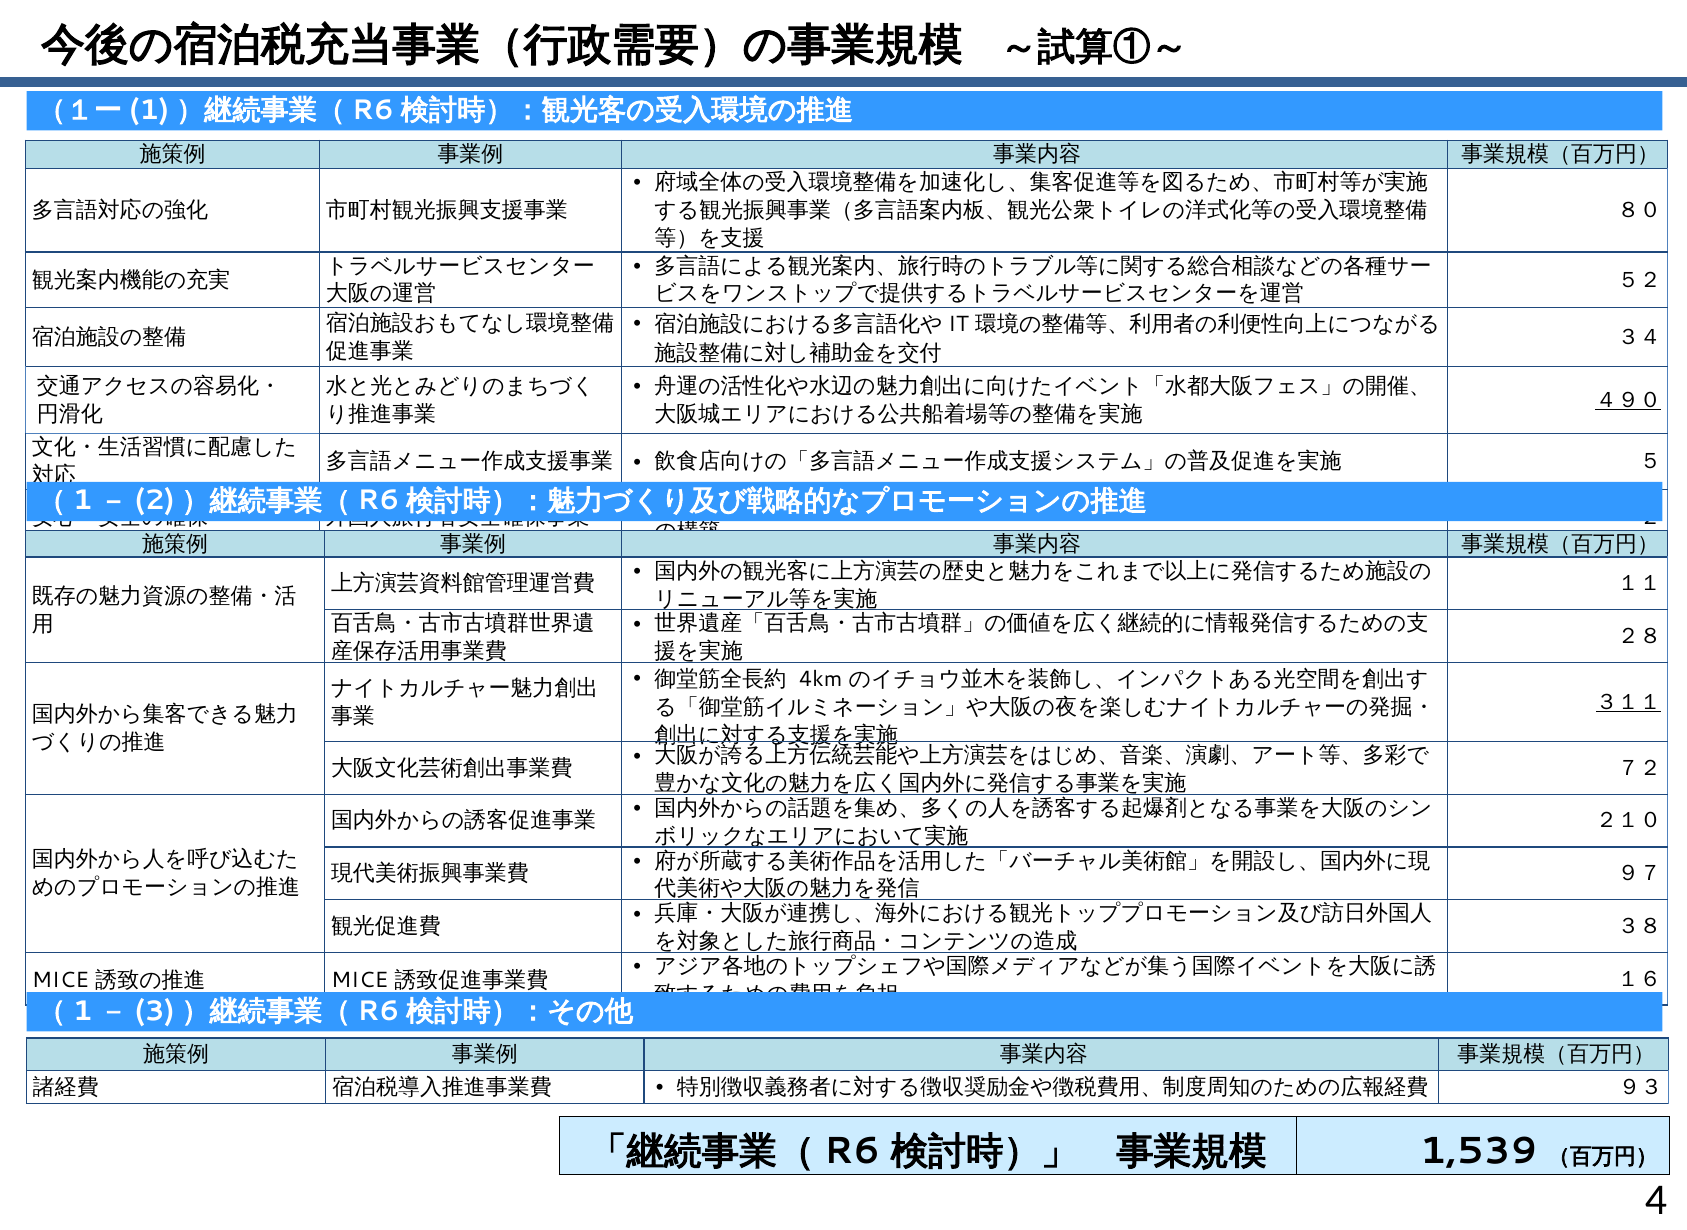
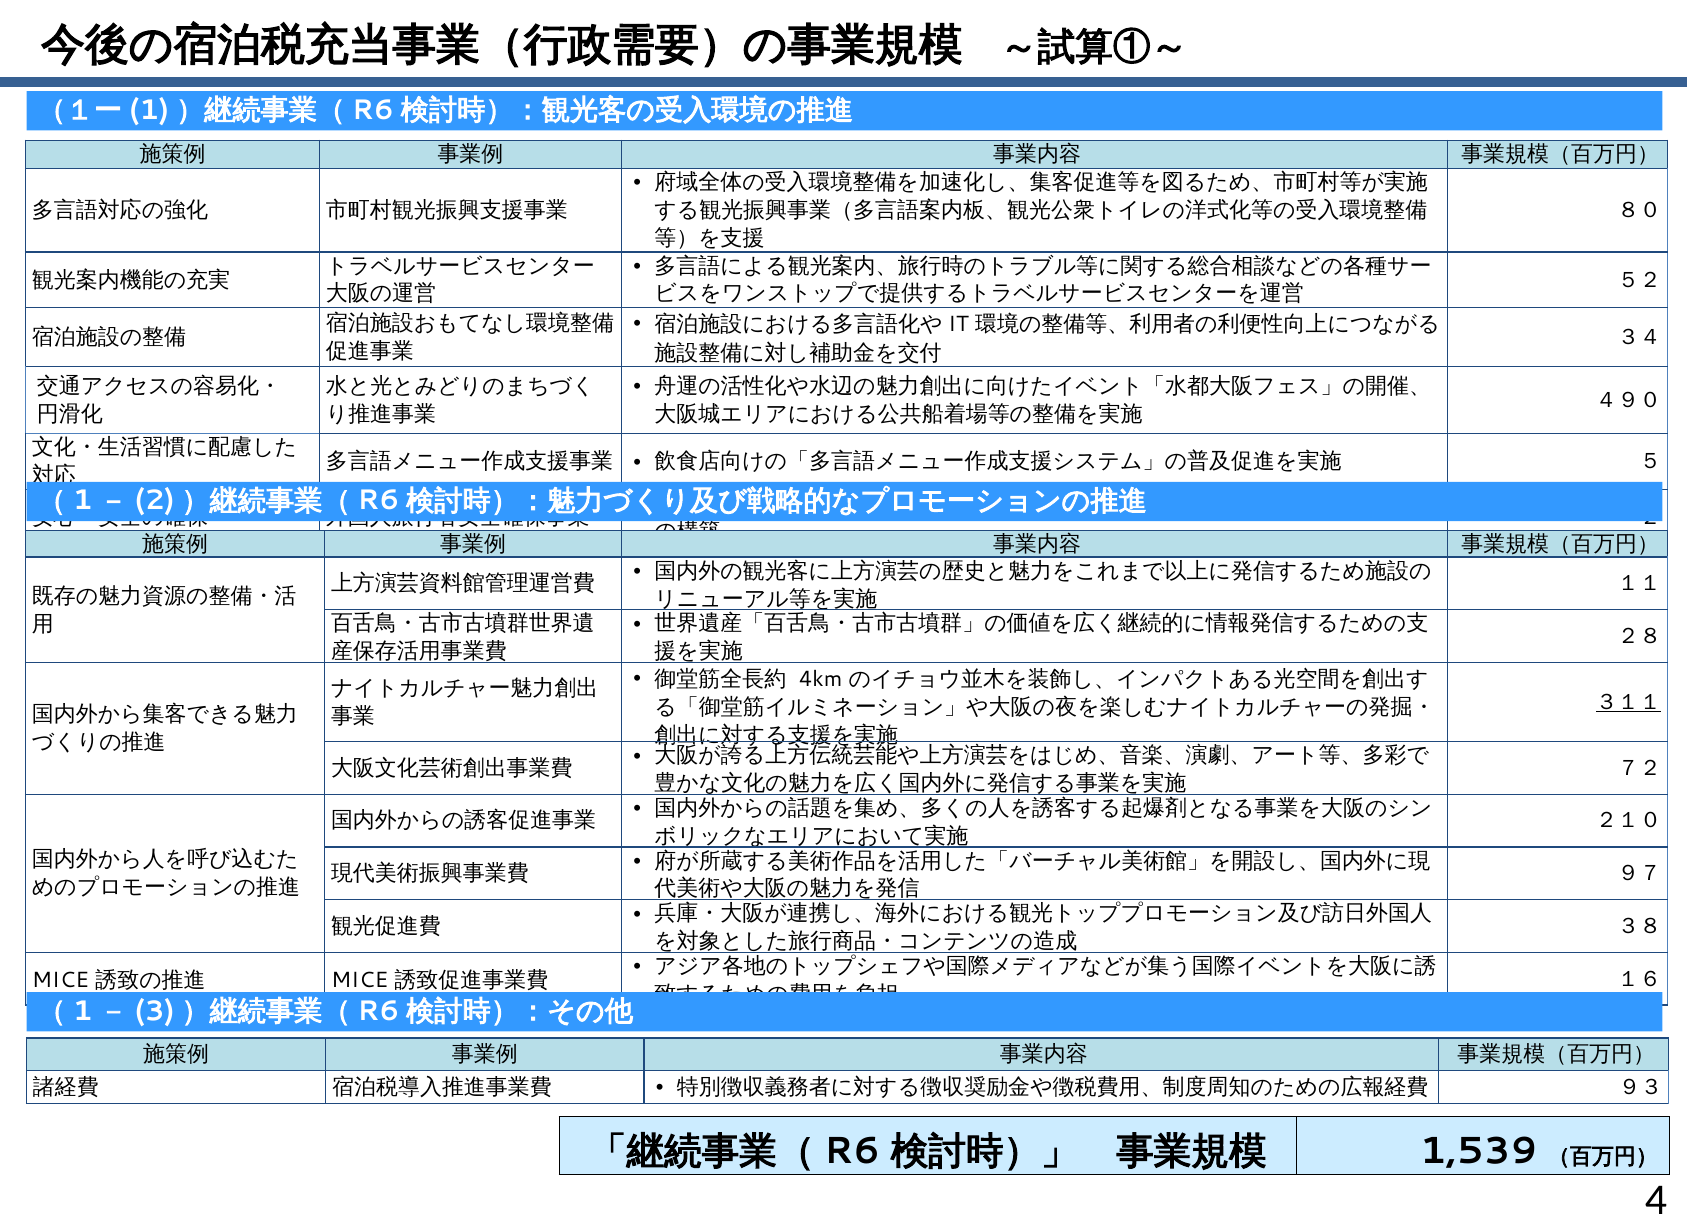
４９０ underline: present -> none
